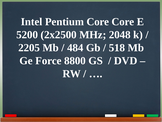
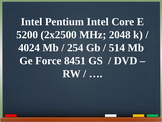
Pentium Core: Core -> Intel
2205: 2205 -> 4024
484: 484 -> 254
518: 518 -> 514
8800: 8800 -> 8451
